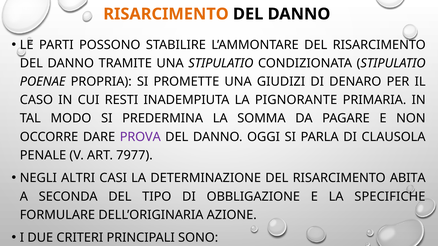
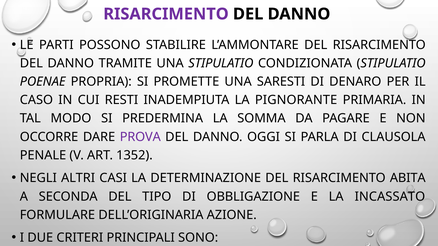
RISARCIMENTO at (166, 14) colour: orange -> purple
GIUDIZI: GIUDIZI -> SARESTI
7977: 7977 -> 1352
SPECIFICHE: SPECIFICHE -> INCASSATO
